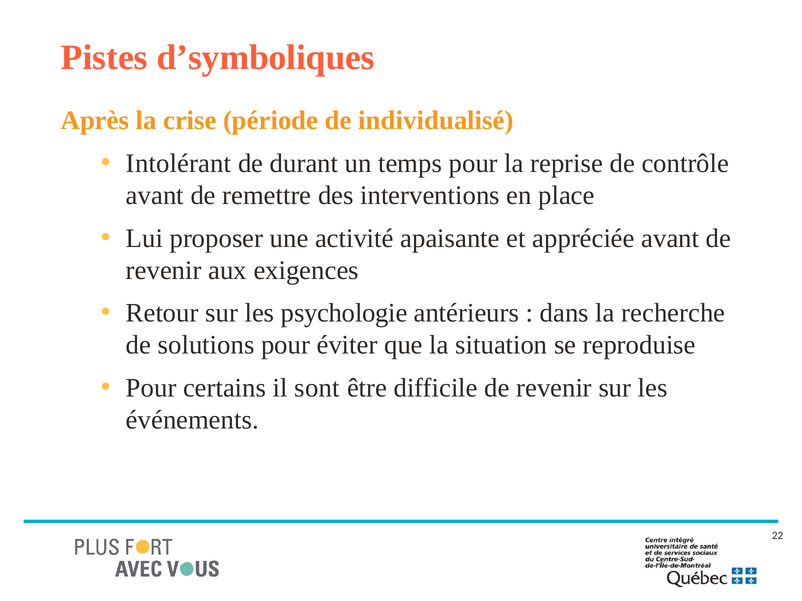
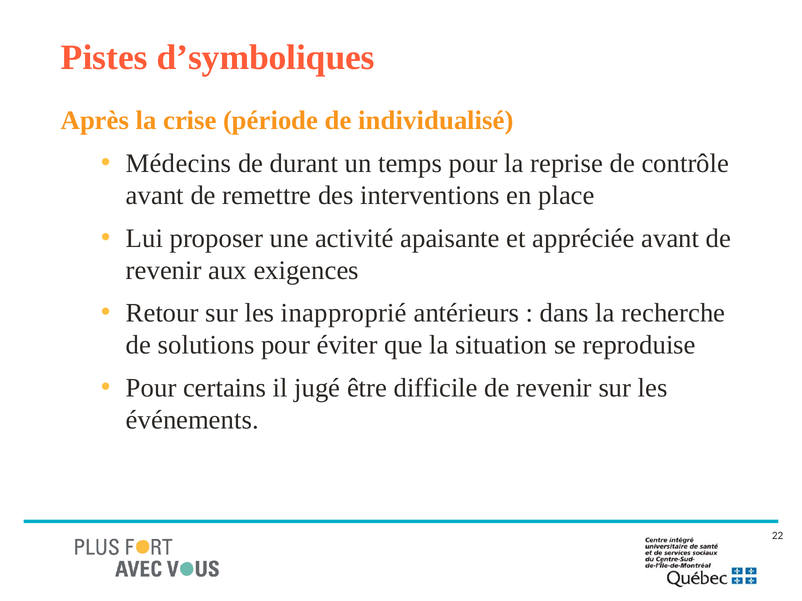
Intolérant: Intolérant -> Médecins
psychologie: psychologie -> inapproprié
sont: sont -> jugé
